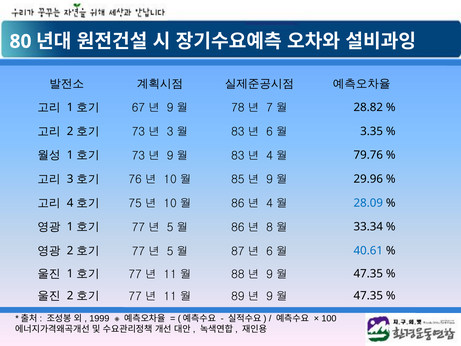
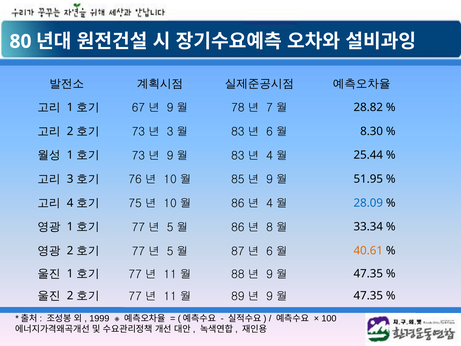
3.35: 3.35 -> 8.30
79.76: 79.76 -> 25.44
29.96: 29.96 -> 51.95
40.61 colour: blue -> orange
